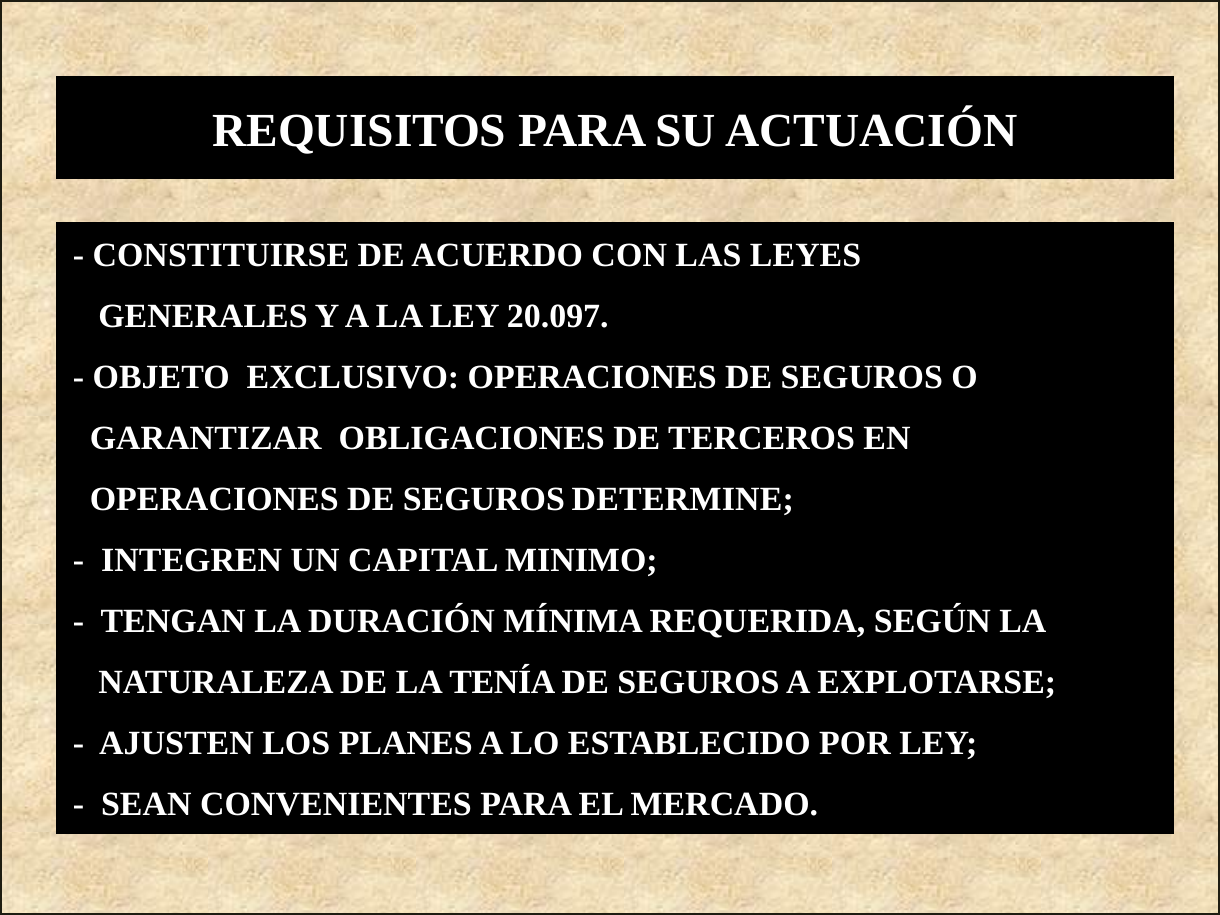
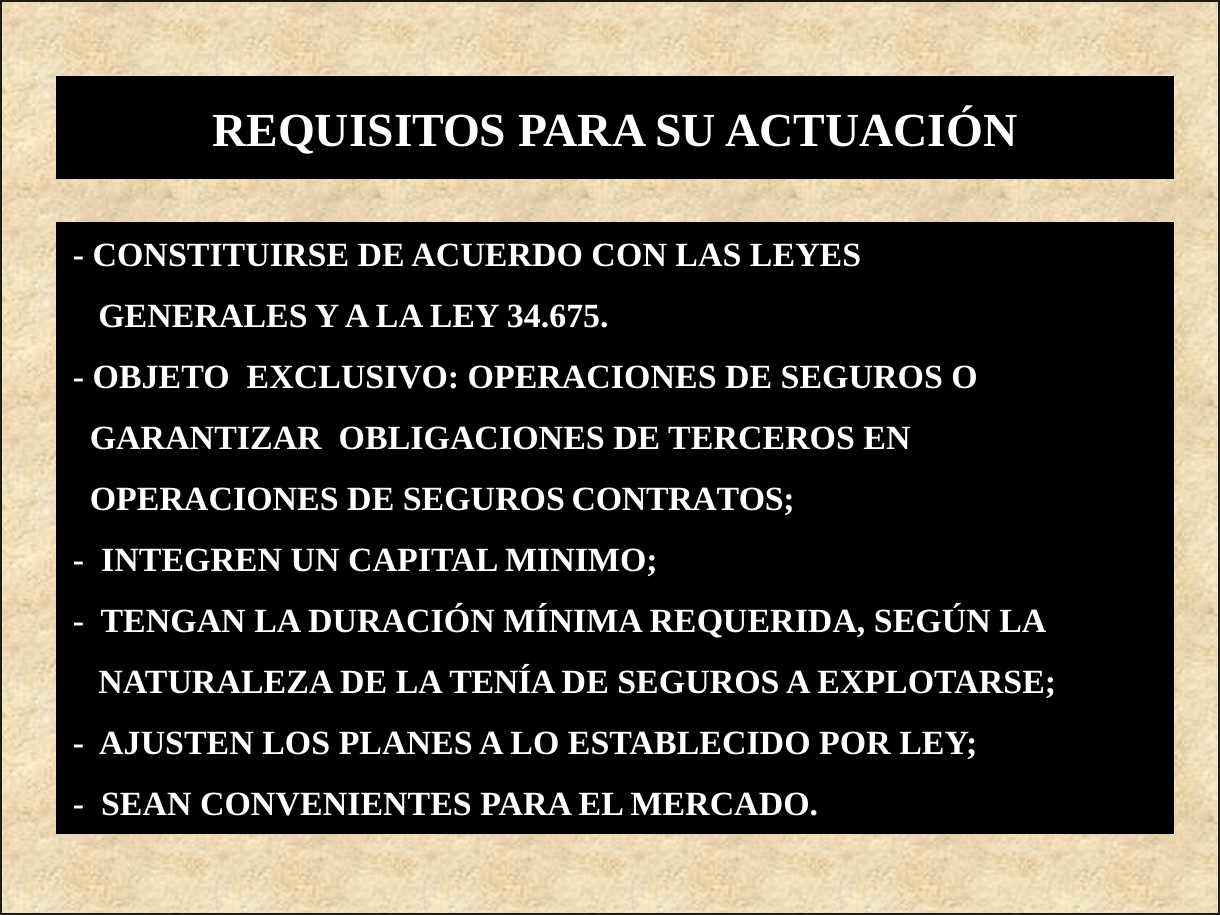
20.097: 20.097 -> 34.675
DETERMINE: DETERMINE -> CONTRATOS
